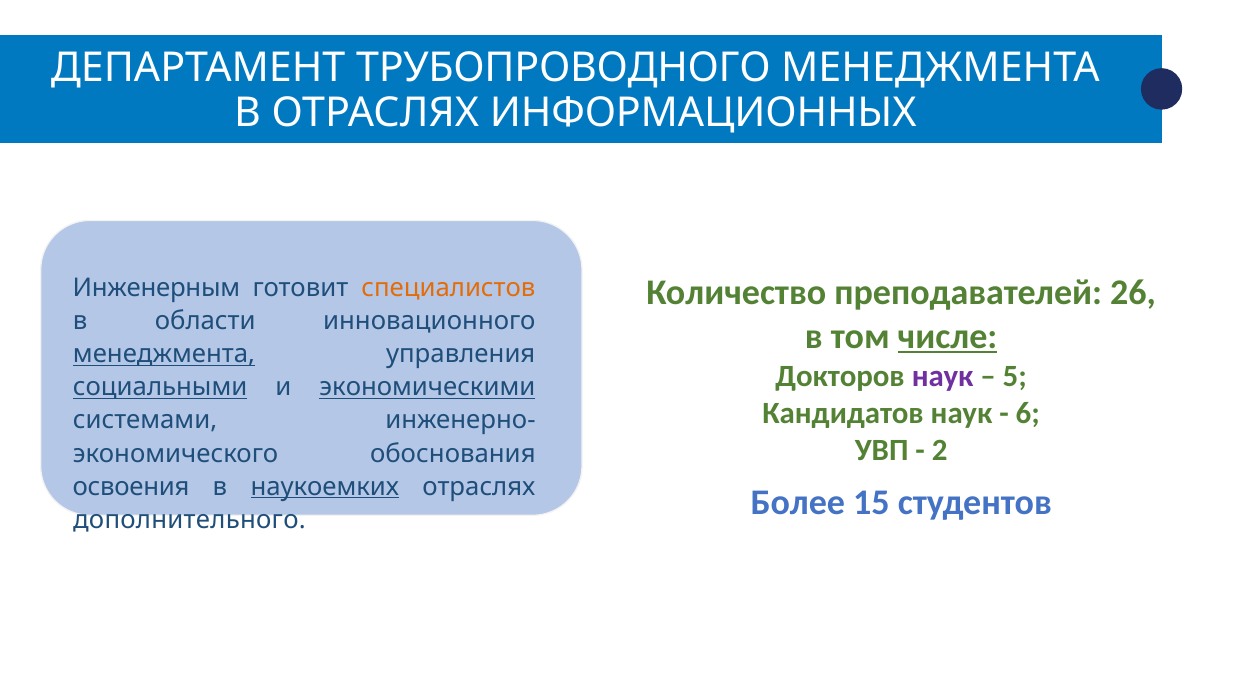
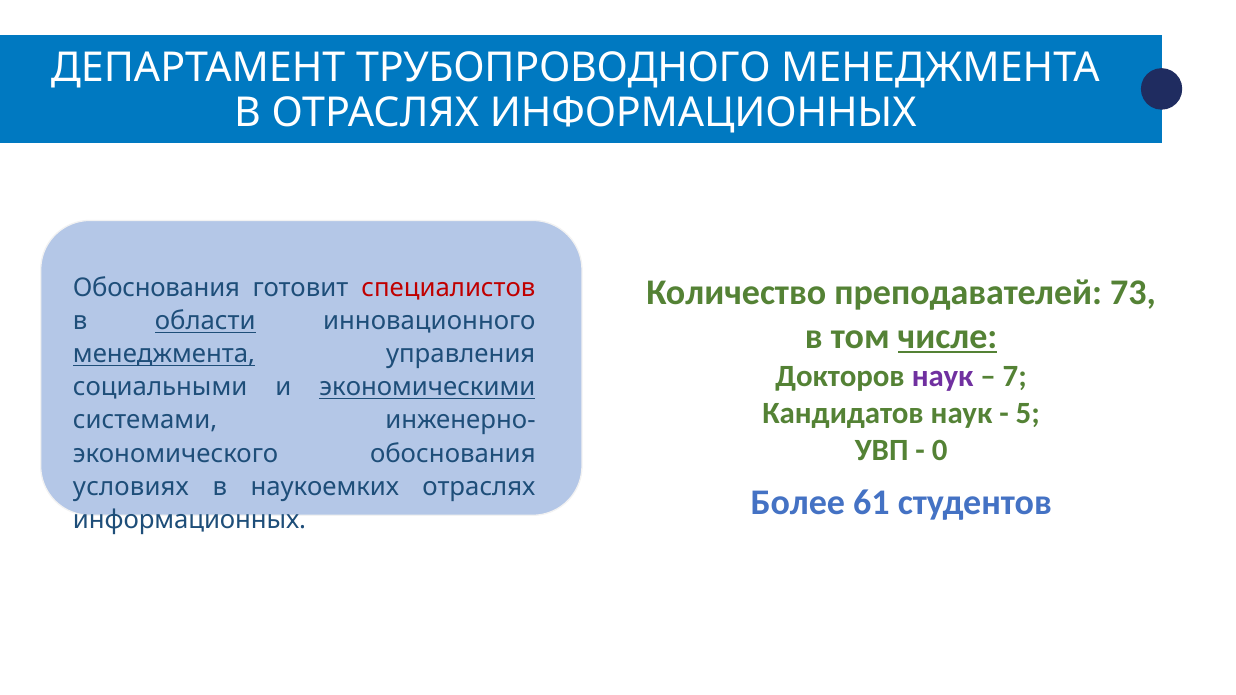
26: 26 -> 73
Инженерным at (156, 288): Инженерным -> Обоснования
специалистов colour: orange -> red
области underline: none -> present
5: 5 -> 7
социальными underline: present -> none
6: 6 -> 5
2: 2 -> 0
освоения: освоения -> условиях
наукоемких underline: present -> none
15: 15 -> 61
дополнительного at (189, 520): дополнительного -> информационных
